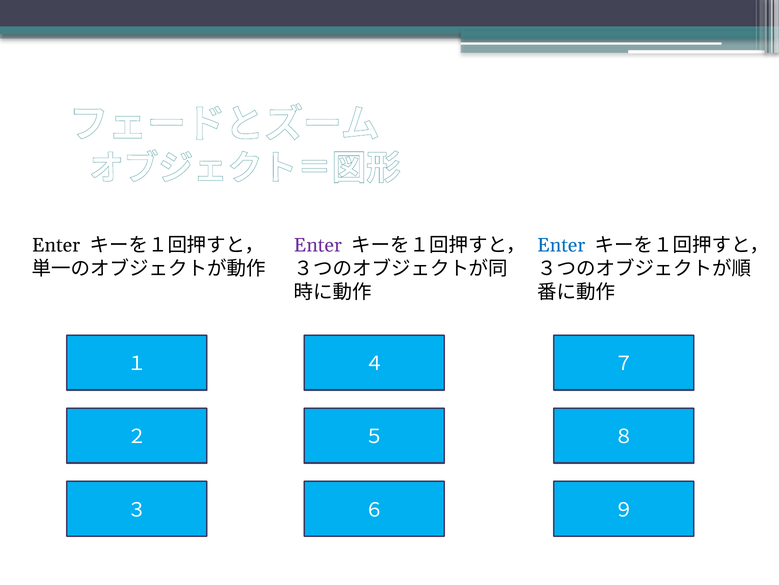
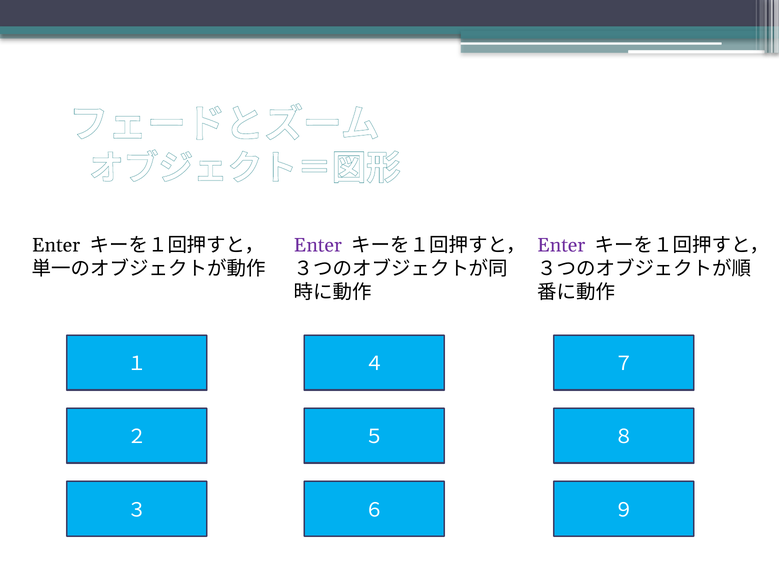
Enter at (561, 245) colour: blue -> purple
